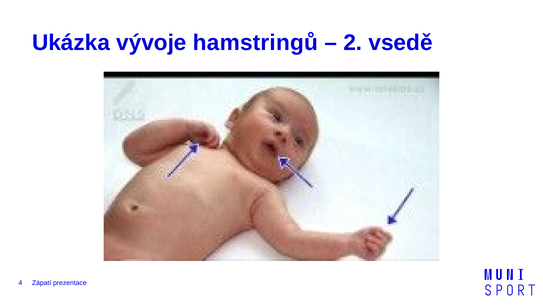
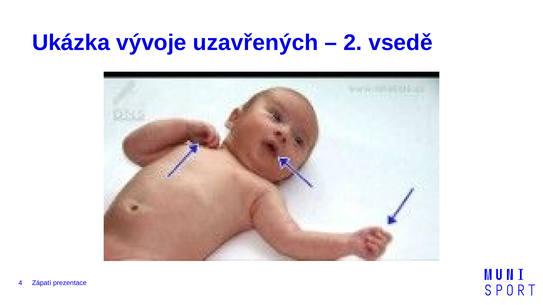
hamstringů: hamstringů -> uzavřených
